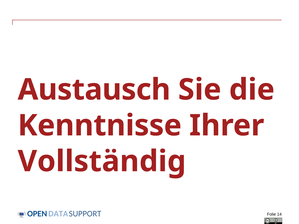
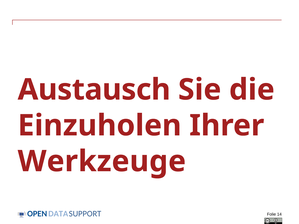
Kenntnisse: Kenntnisse -> Einzuholen
Vollständig: Vollständig -> Werkzeuge
